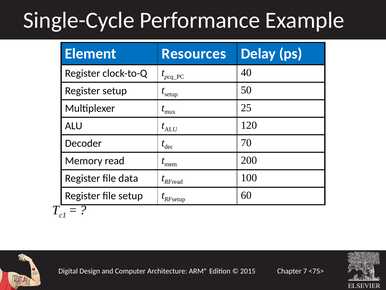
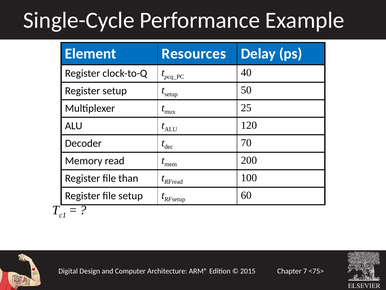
data: data -> than
